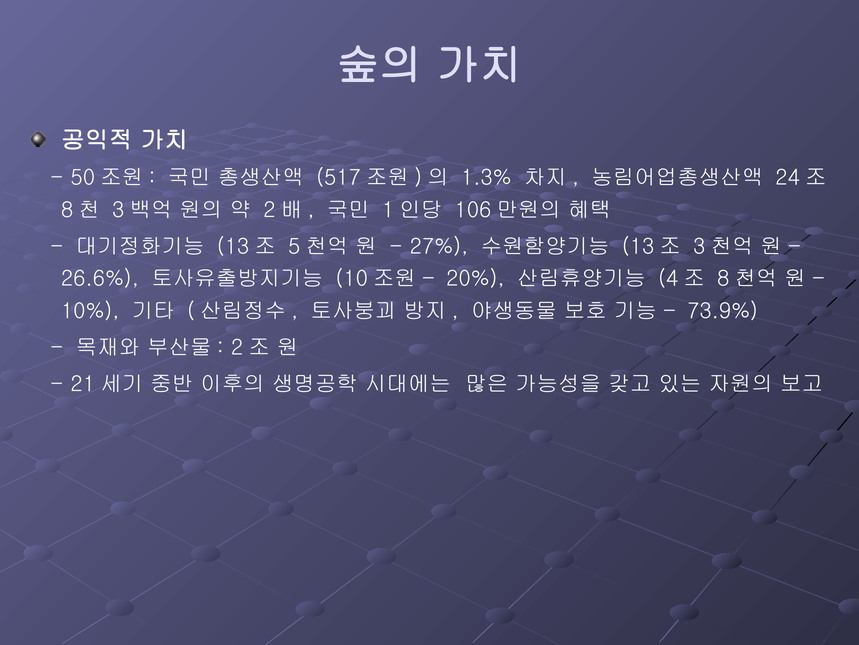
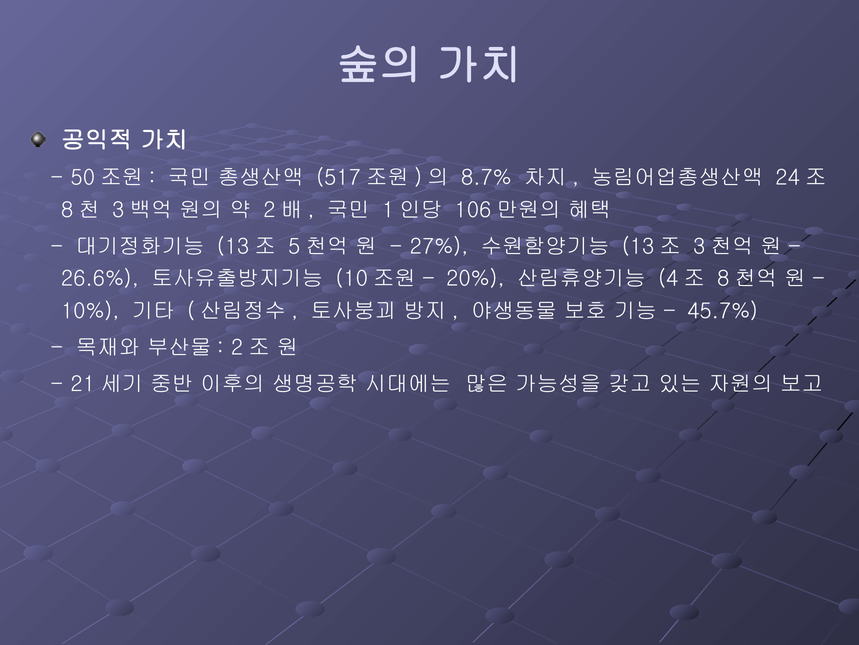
1.3%: 1.3% -> 8.7%
73.9%: 73.9% -> 45.7%
